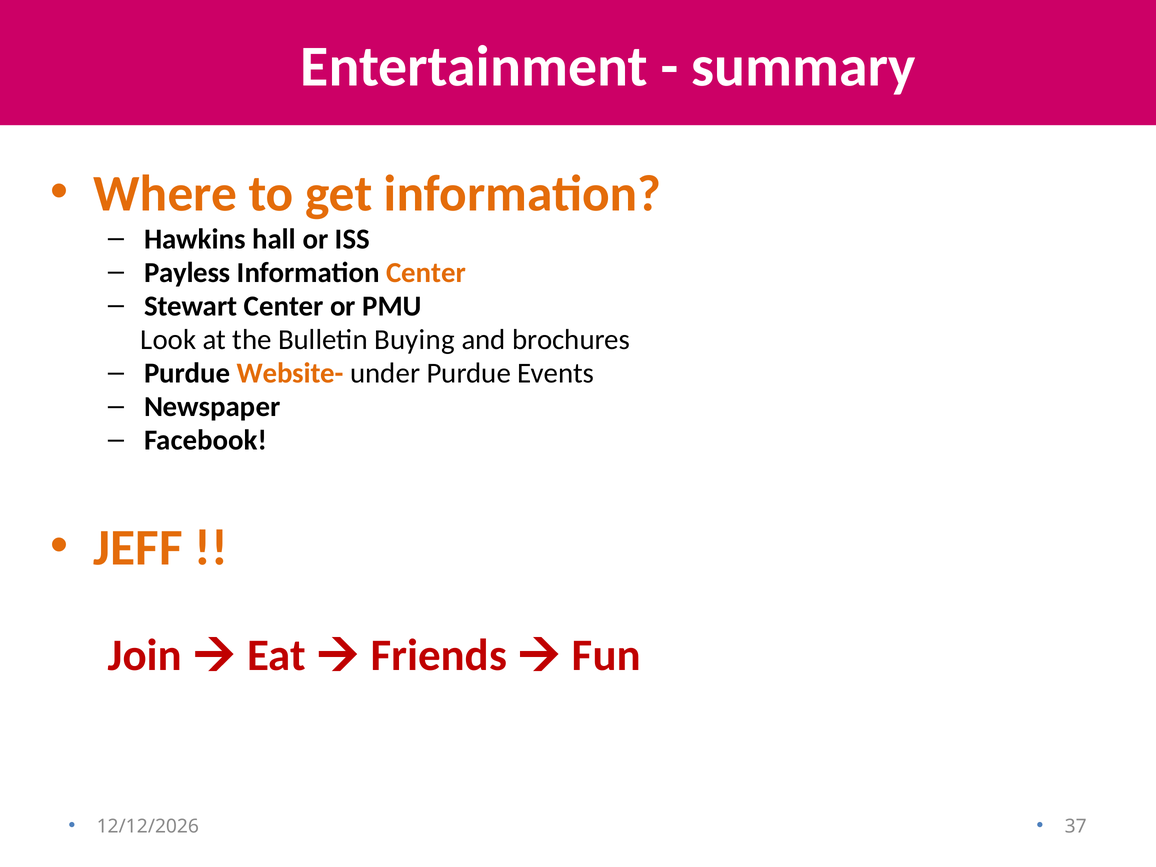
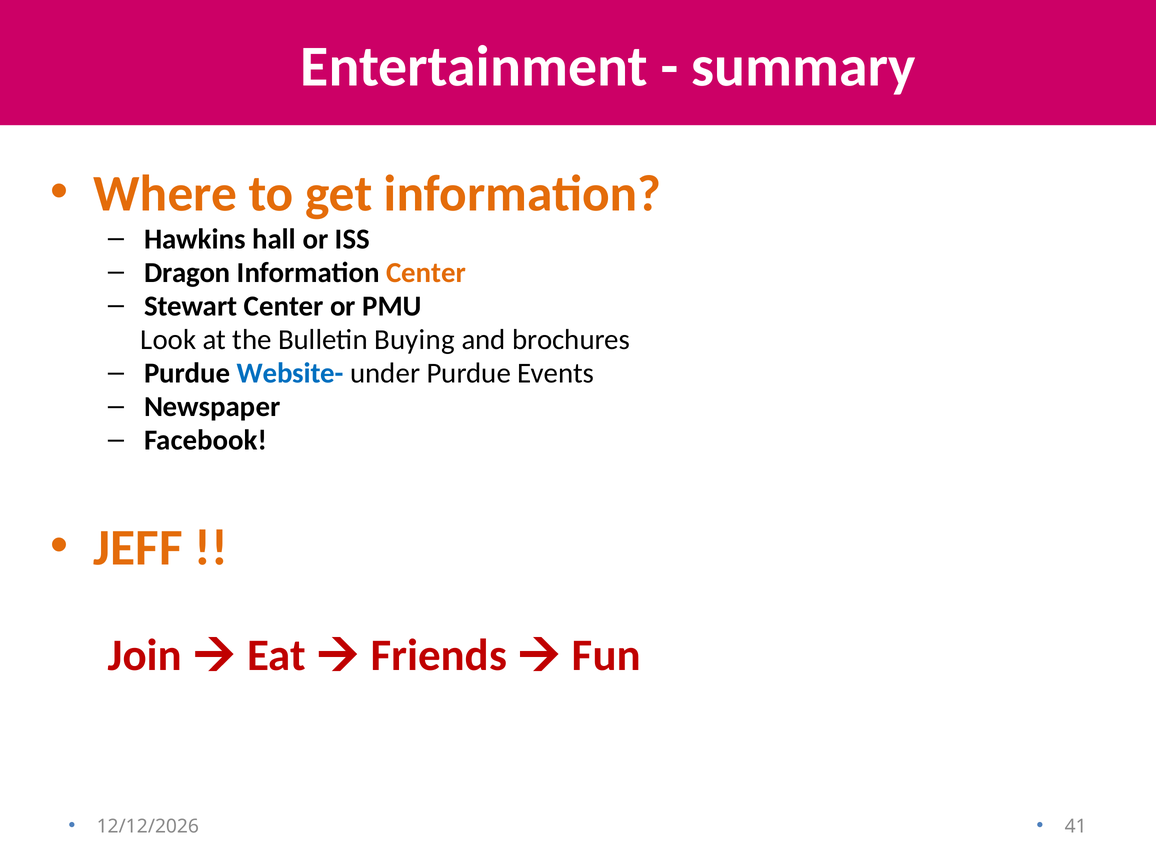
Payless: Payless -> Dragon
Website- colour: orange -> blue
37: 37 -> 41
